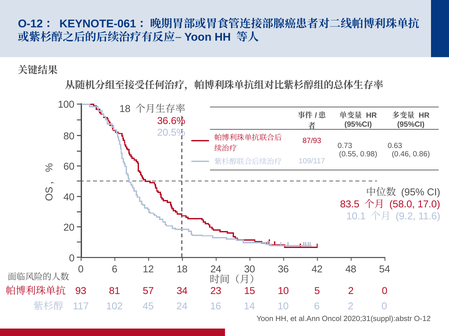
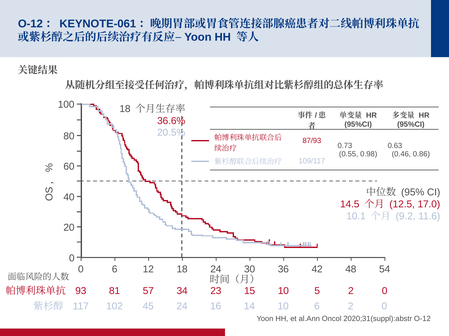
83.5: 83.5 -> 14.5
58.0: 58.0 -> 12.5
